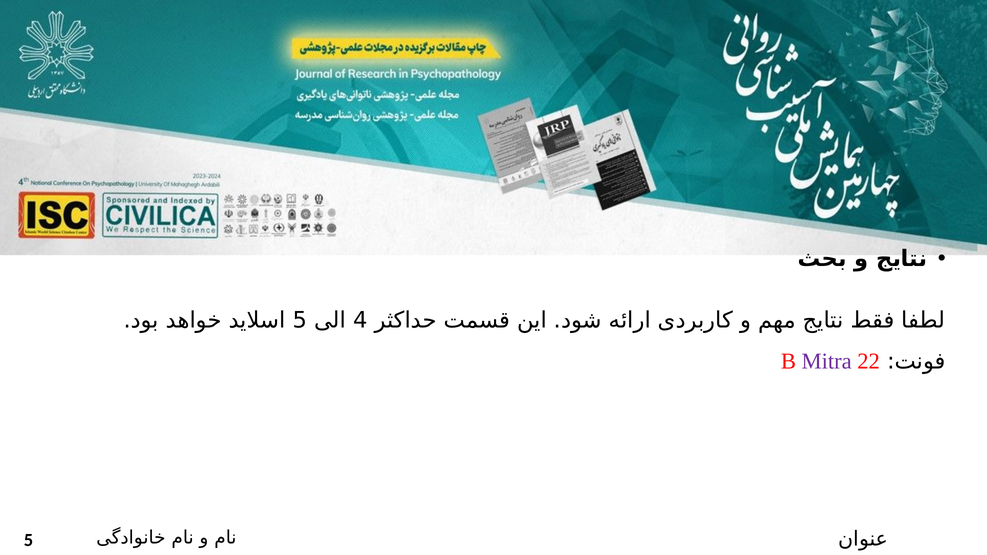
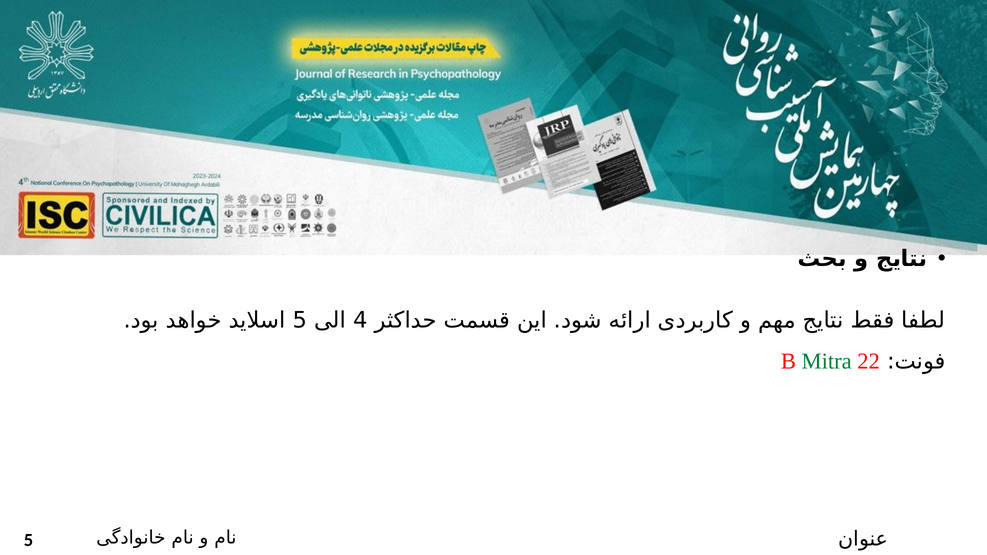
Mitra colour: purple -> green
